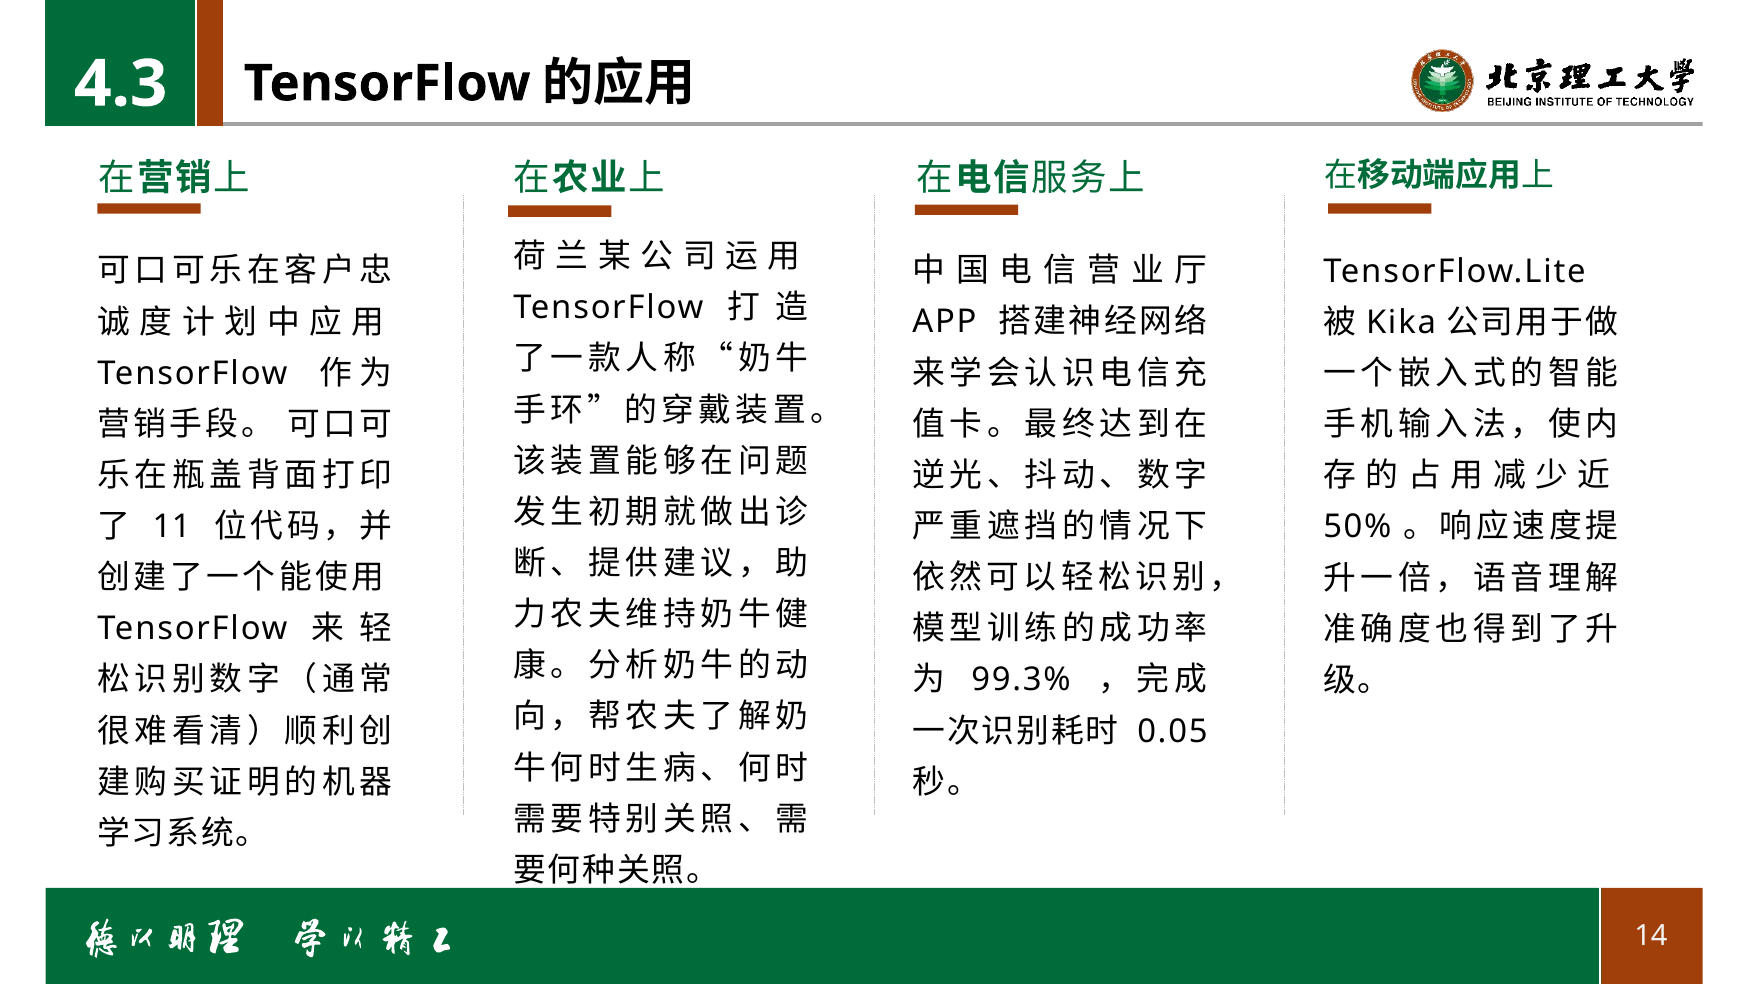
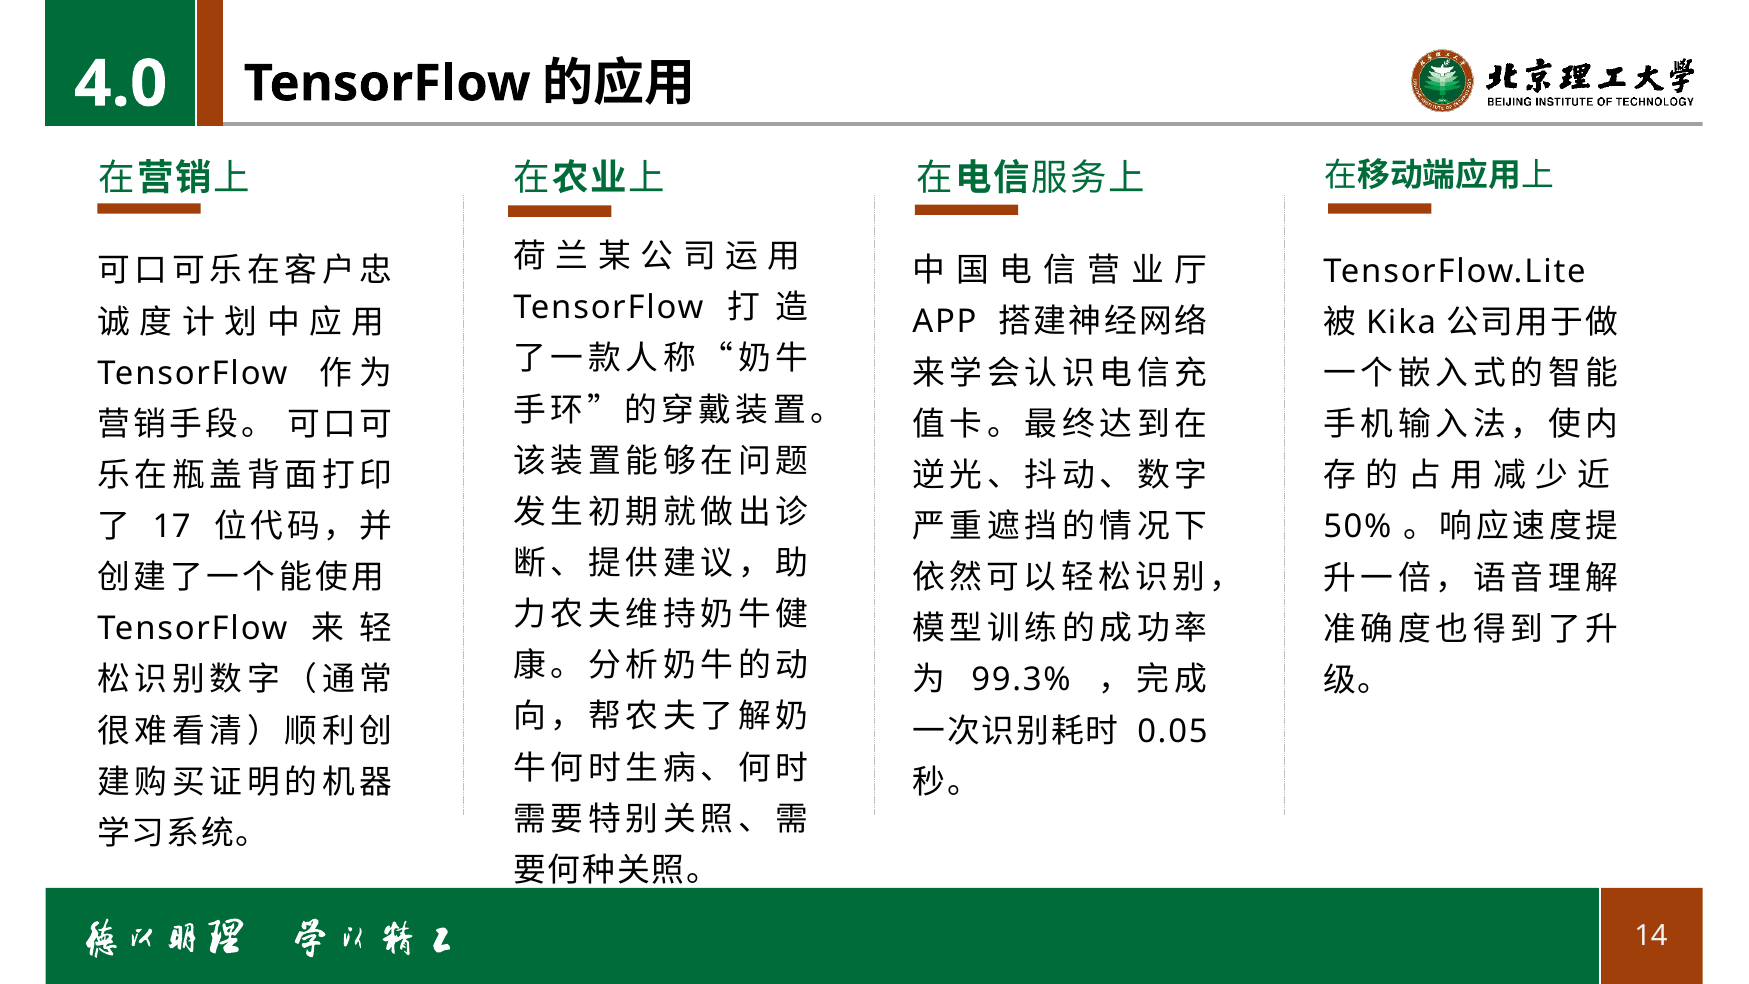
4.3: 4.3 -> 4.0
11: 11 -> 17
